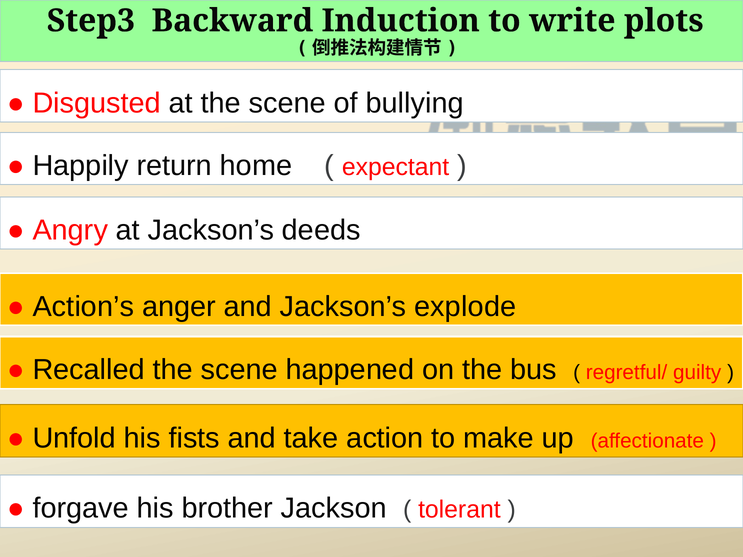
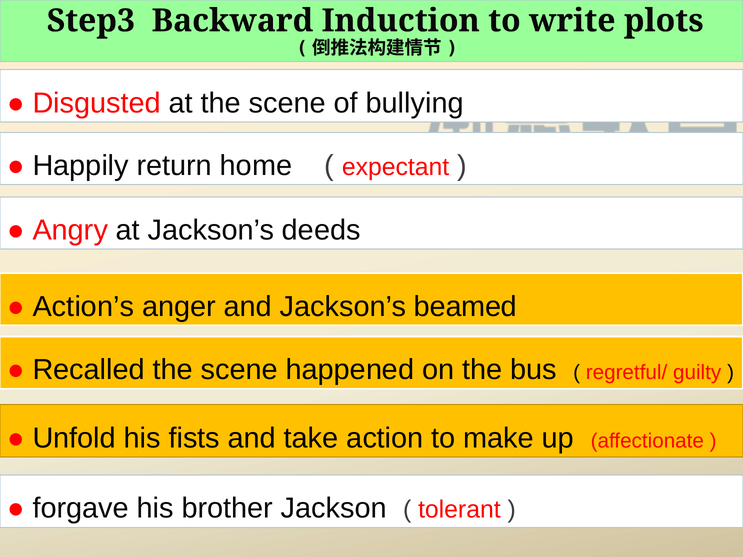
explode: explode -> beamed
